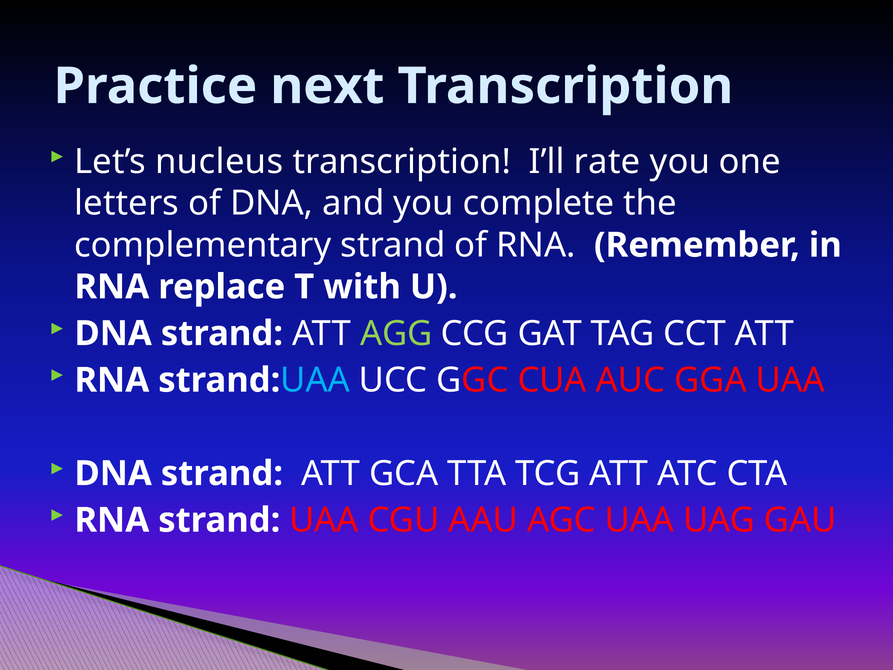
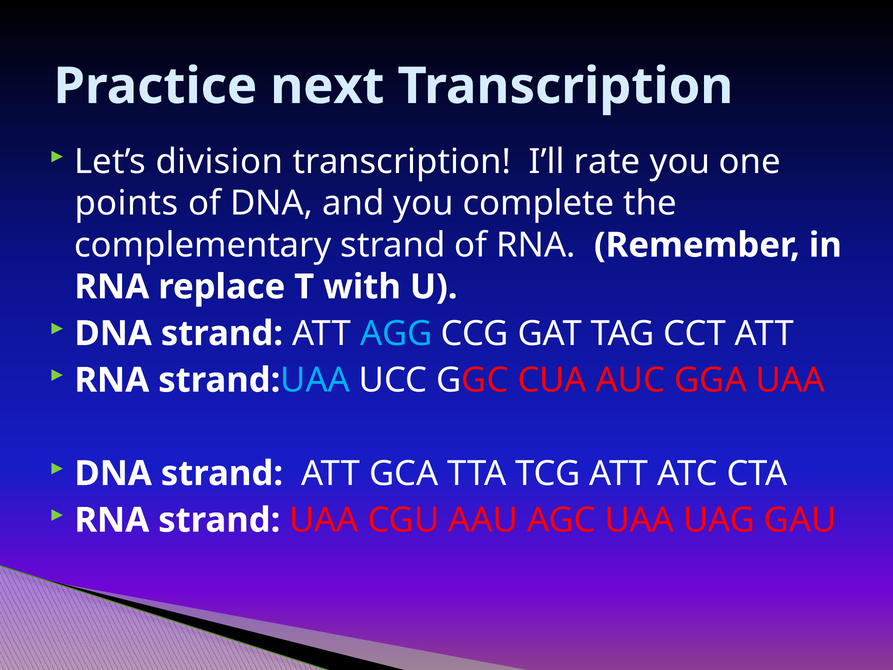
nucleus: nucleus -> division
letters: letters -> points
AGG colour: light green -> light blue
